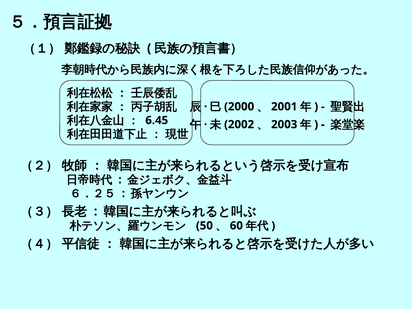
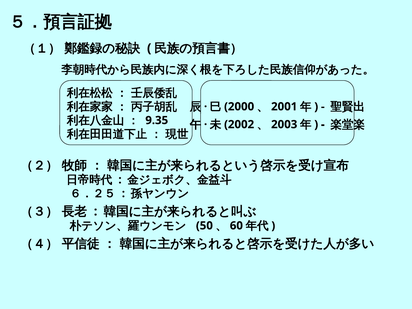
6.45: 6.45 -> 9.35
